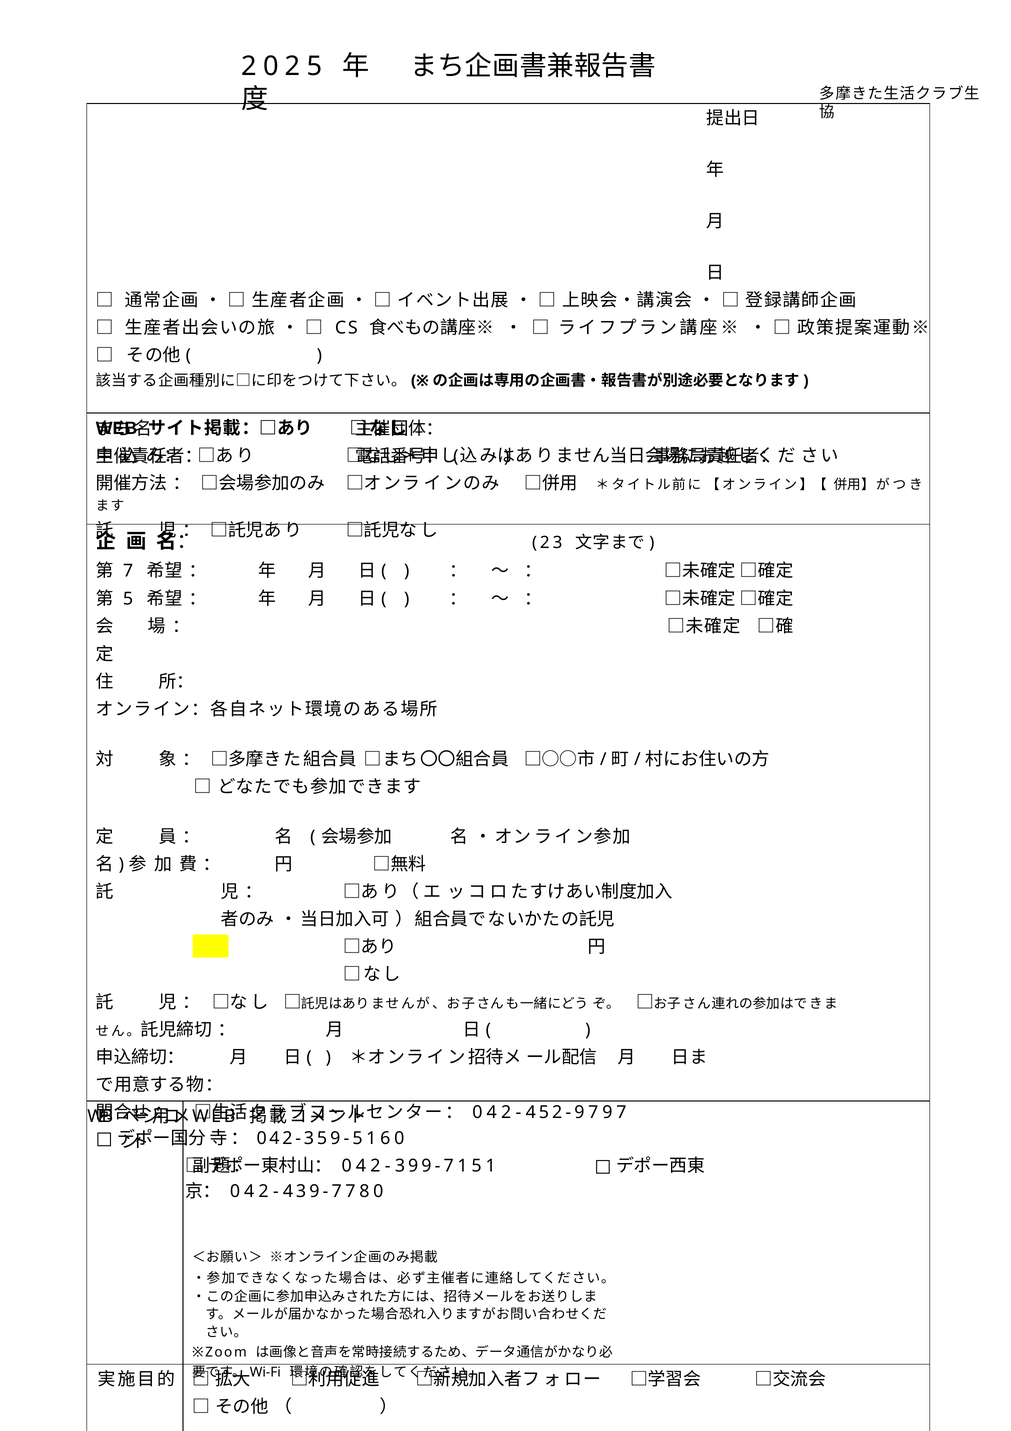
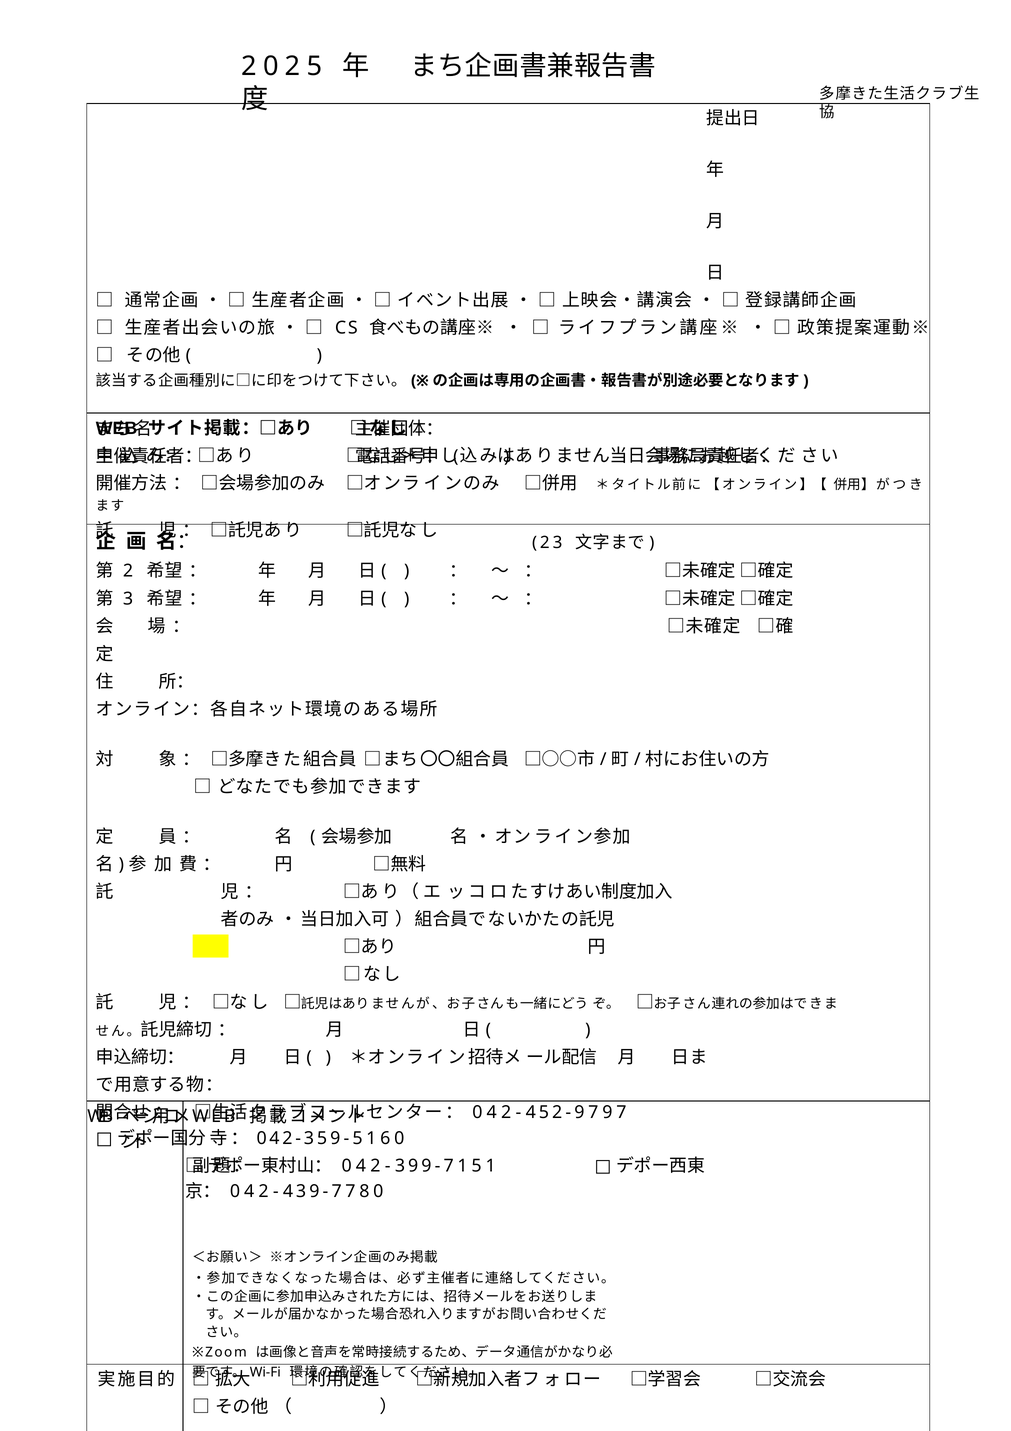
7: 7 -> 2
5: 5 -> 3
